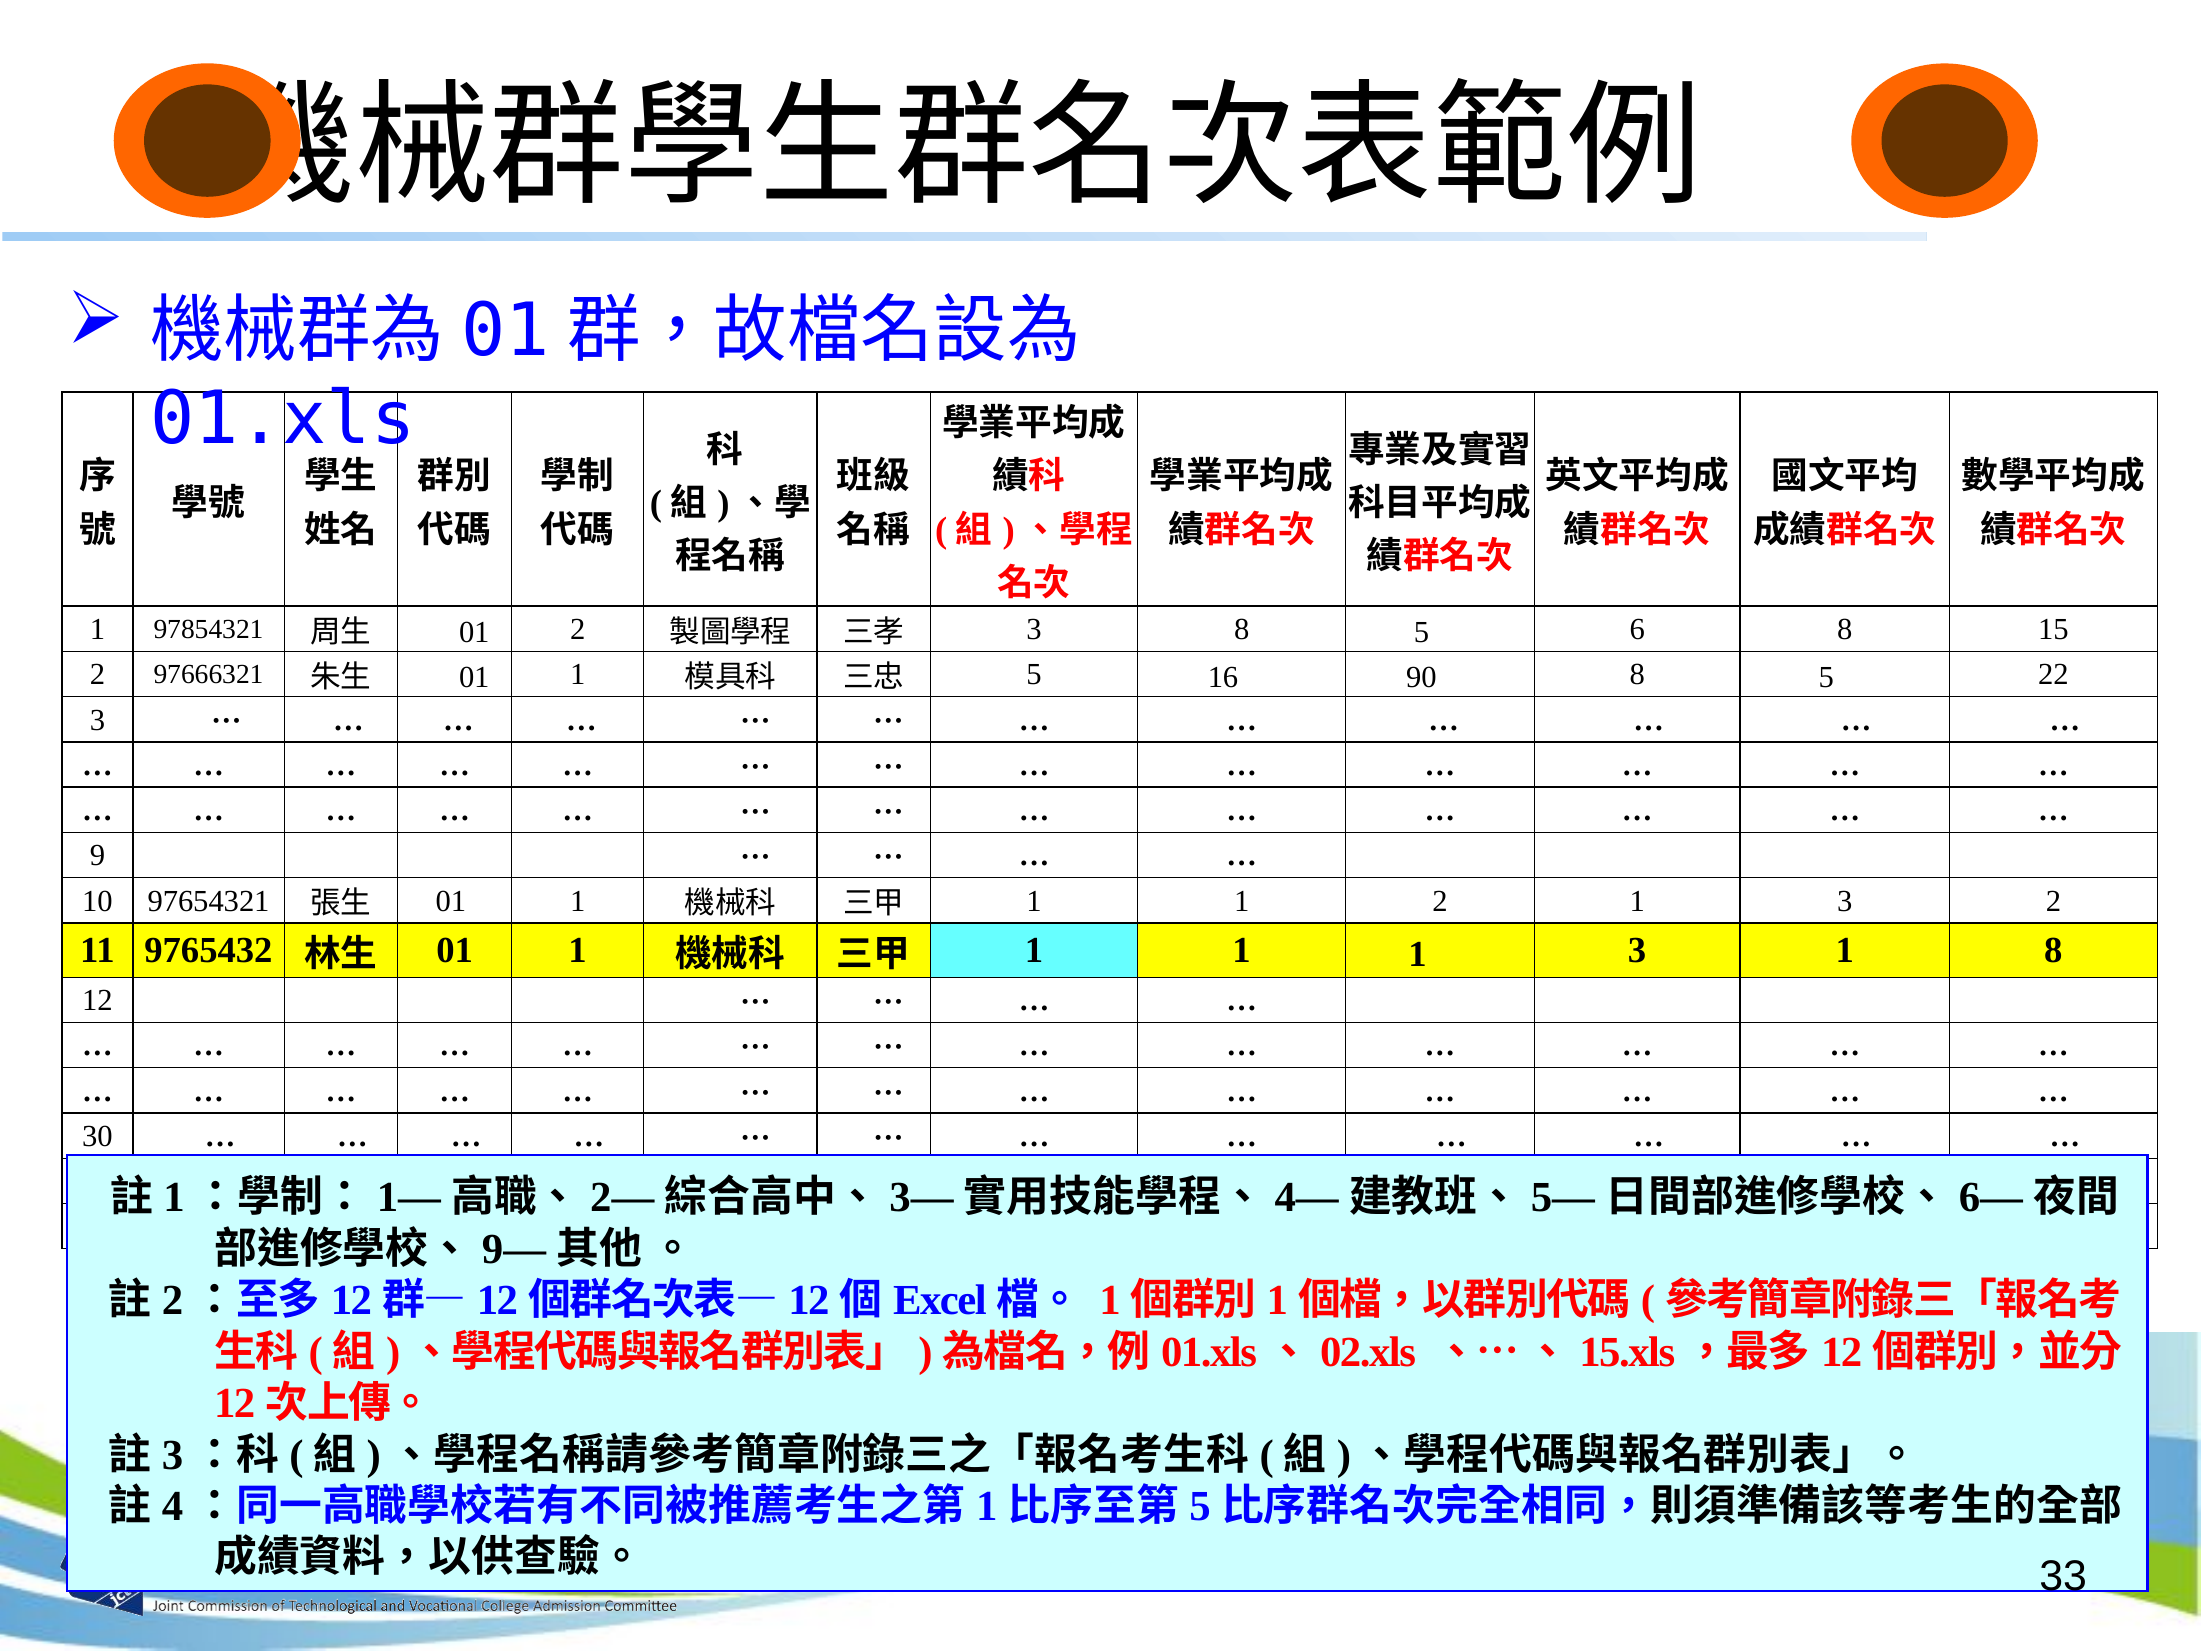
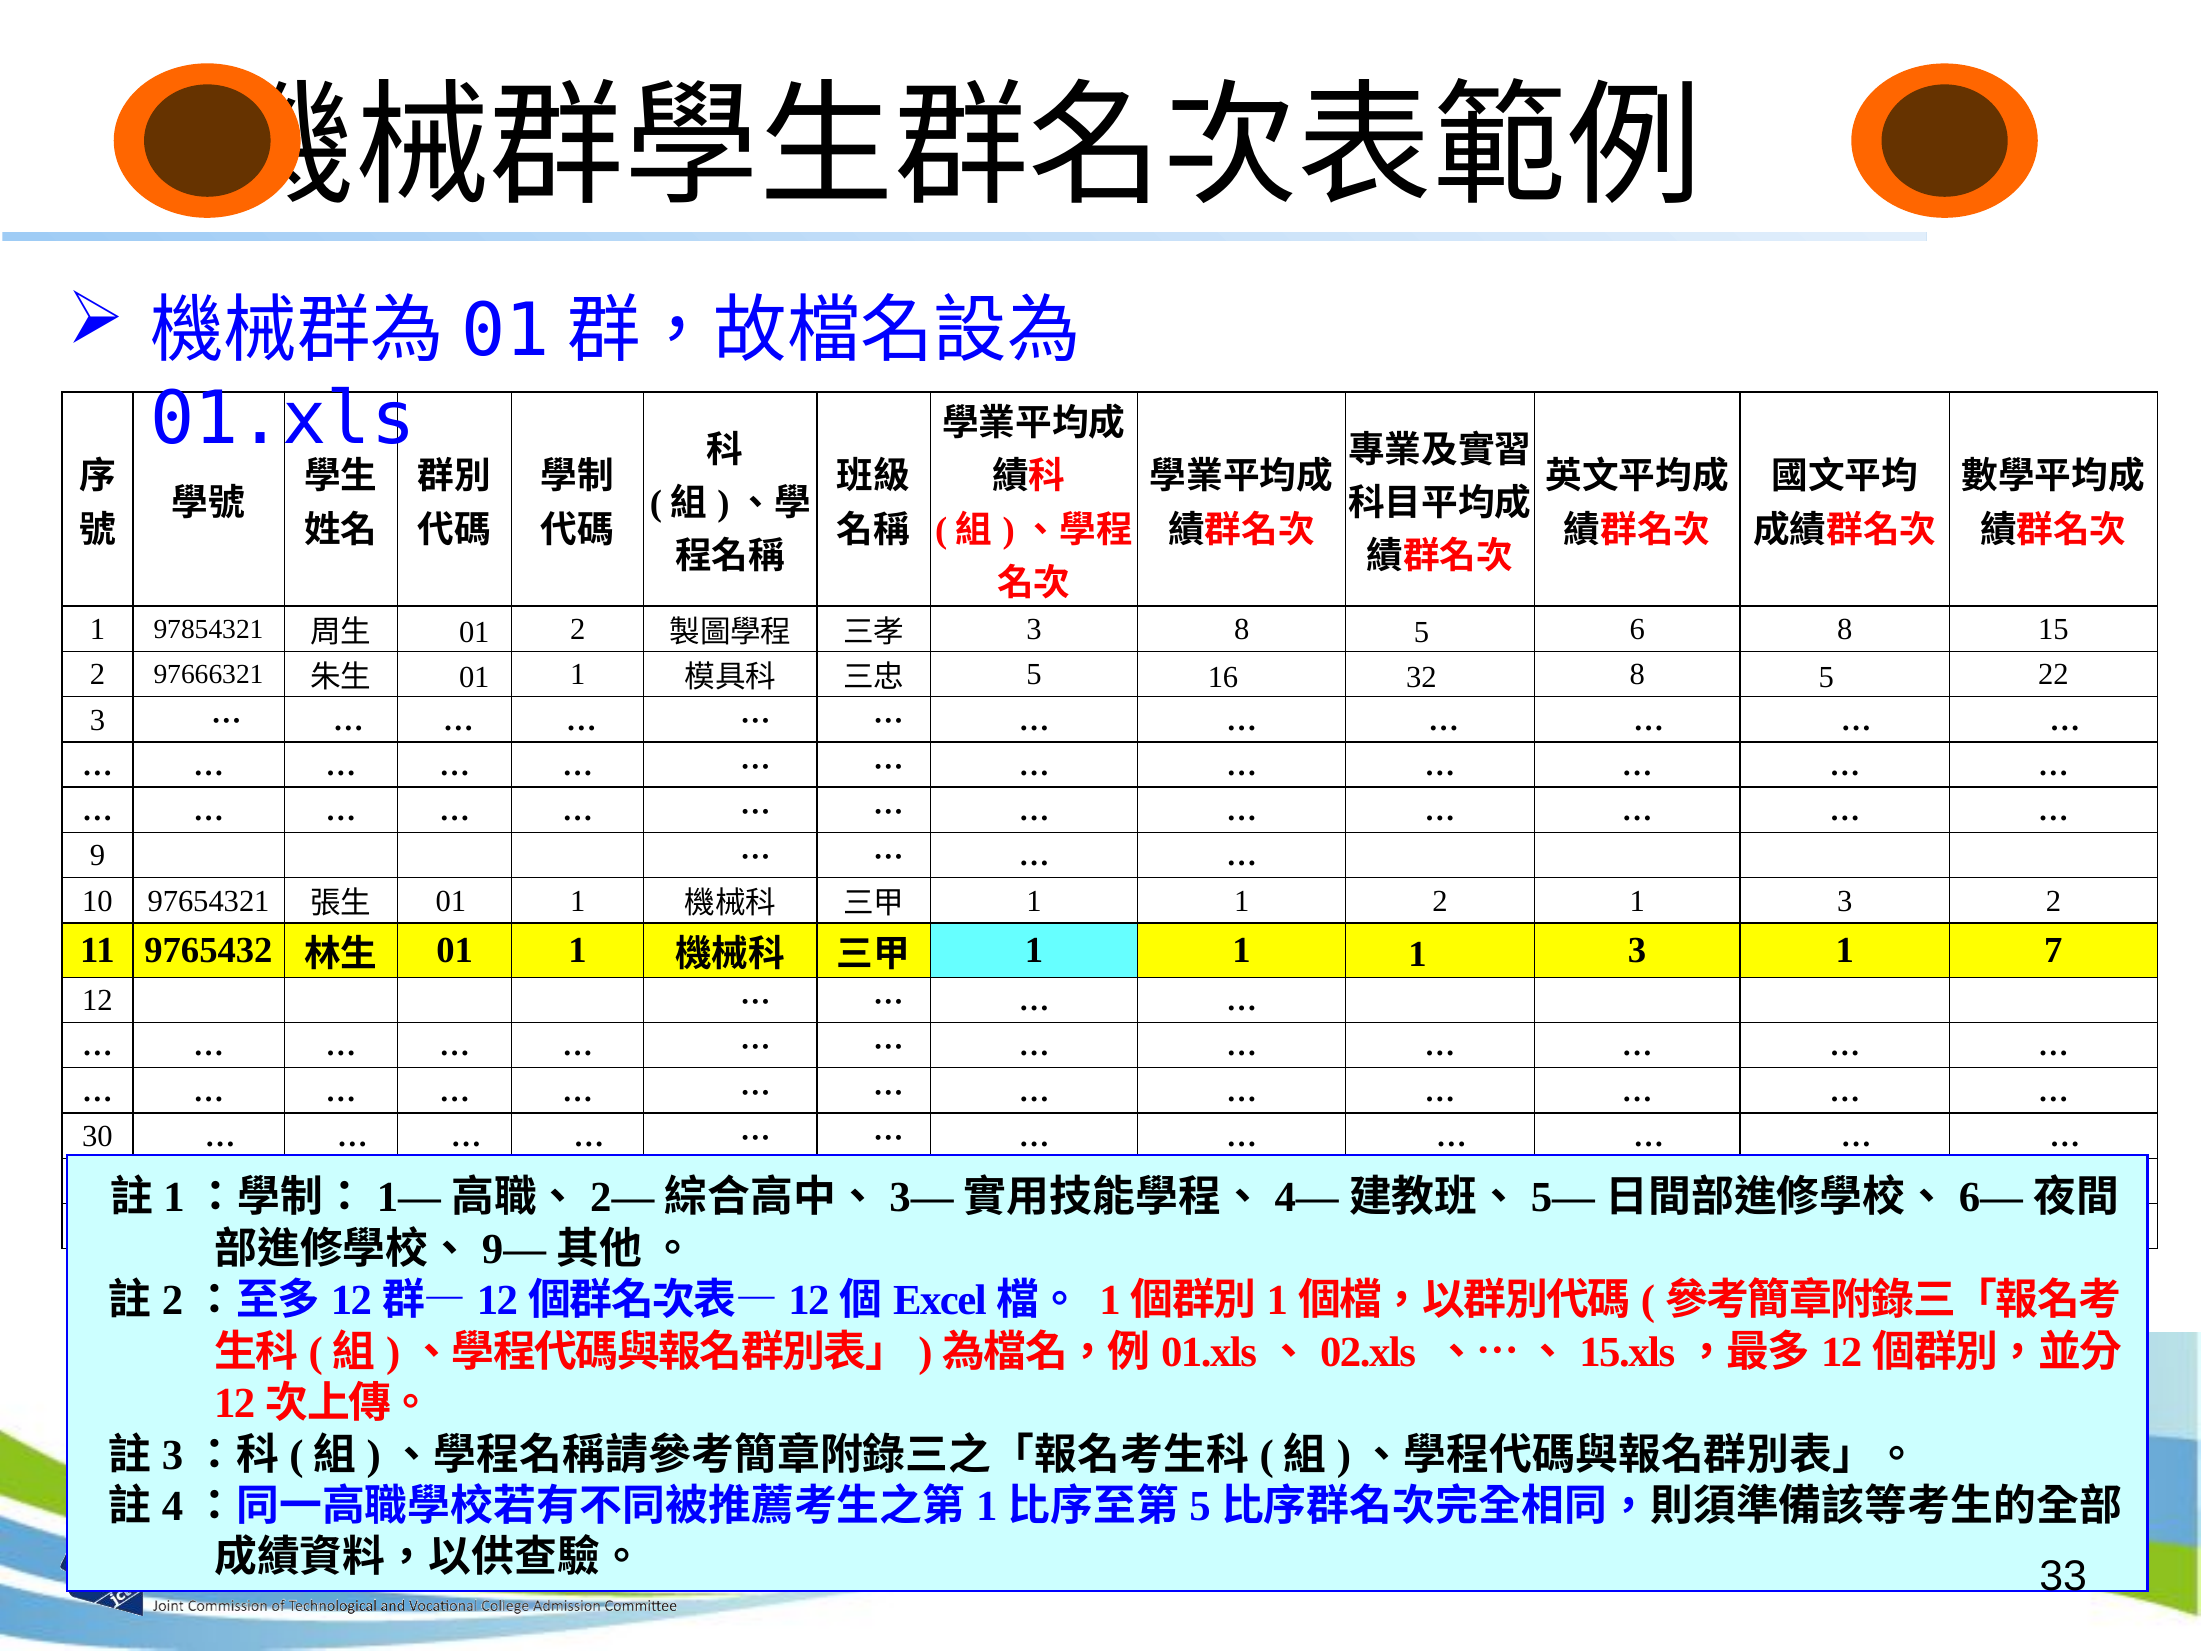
16 90: 90 -> 32
1 8: 8 -> 7
